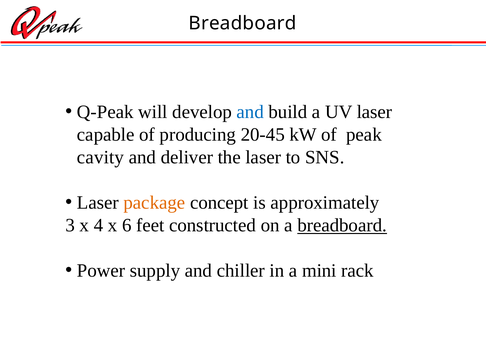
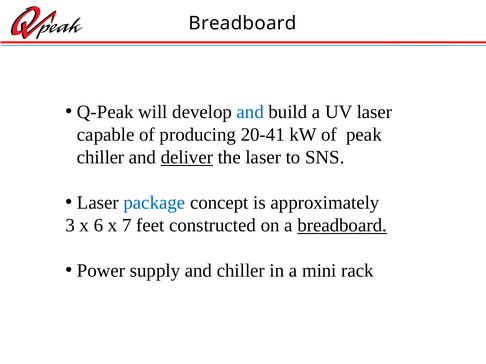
20-45: 20-45 -> 20-41
cavity at (100, 158): cavity -> chiller
deliver underline: none -> present
package colour: orange -> blue
4: 4 -> 6
6: 6 -> 7
